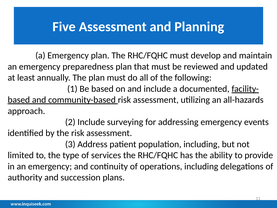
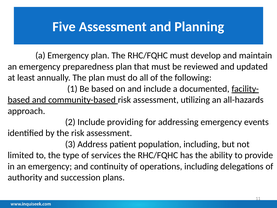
surveying: surveying -> providing
